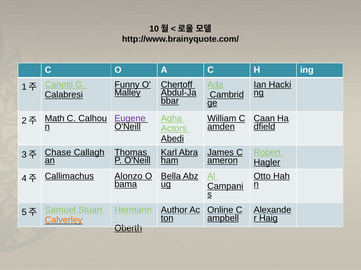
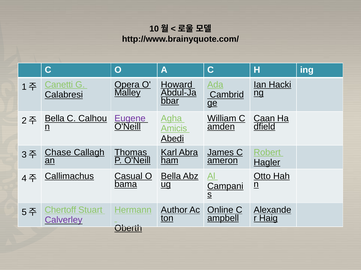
Funny: Funny -> Opera
Chertoff: Chertoff -> Howard
Math at (55, 119): Math -> Bella
Actors: Actors -> Amicis
Alonzo: Alonzo -> Casual
Samuel: Samuel -> Chertoff
Calverley colour: orange -> purple
